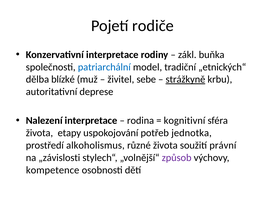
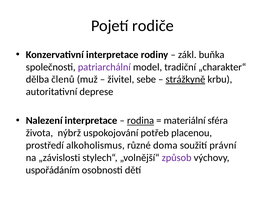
patriarchální colour: blue -> purple
„etnických“: „etnických“ -> „charakter“
blízké: blízké -> členů
rodina underline: none -> present
kognitivní: kognitivní -> materiální
etapy: etapy -> nýbrž
jednotka: jednotka -> placenou
různé života: života -> doma
kompetence: kompetence -> uspořádáním
